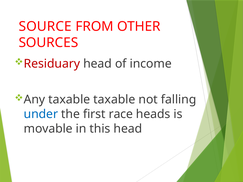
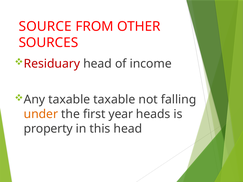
under colour: blue -> orange
race: race -> year
movable: movable -> property
